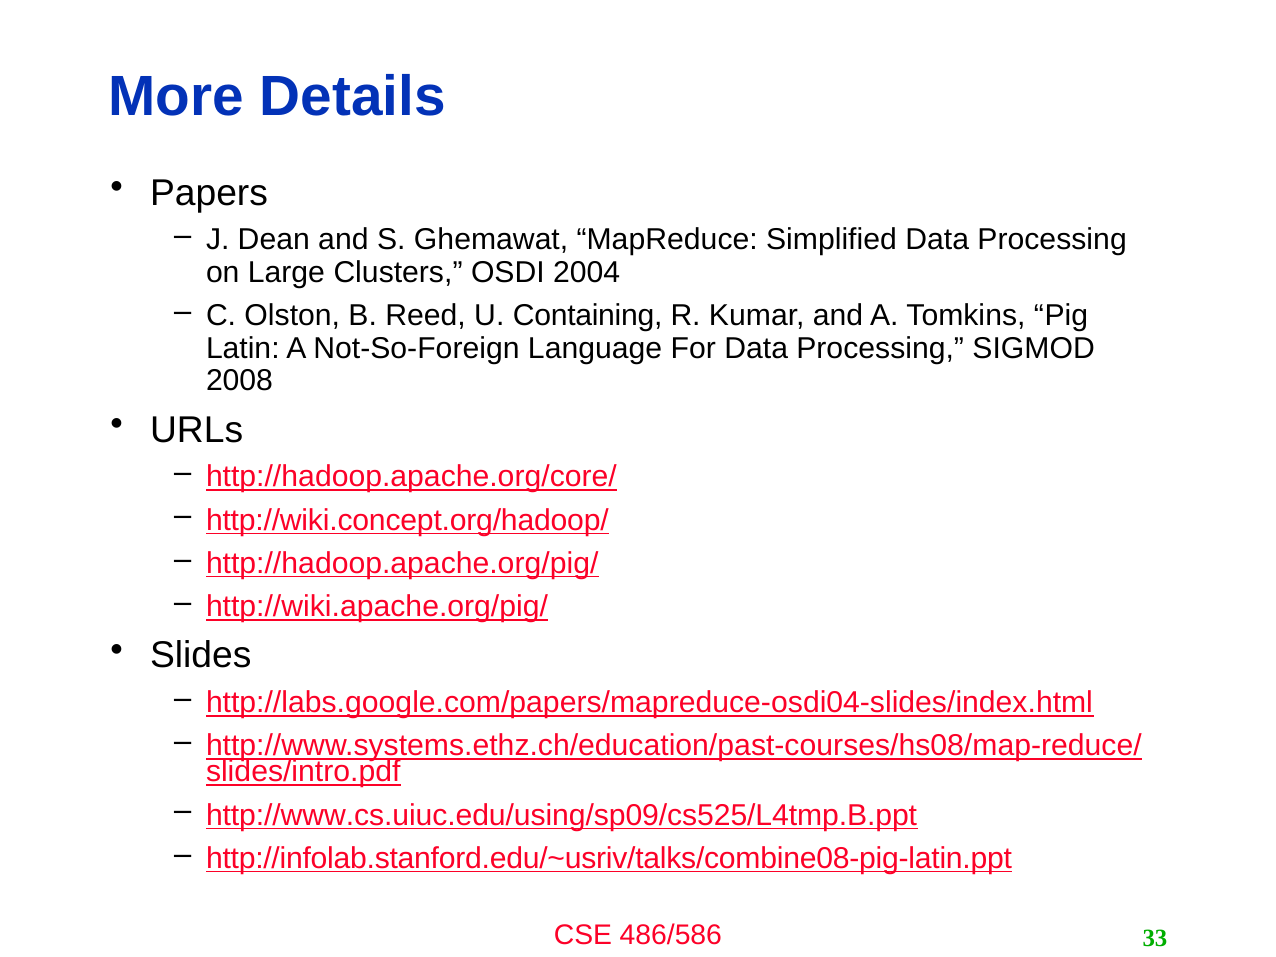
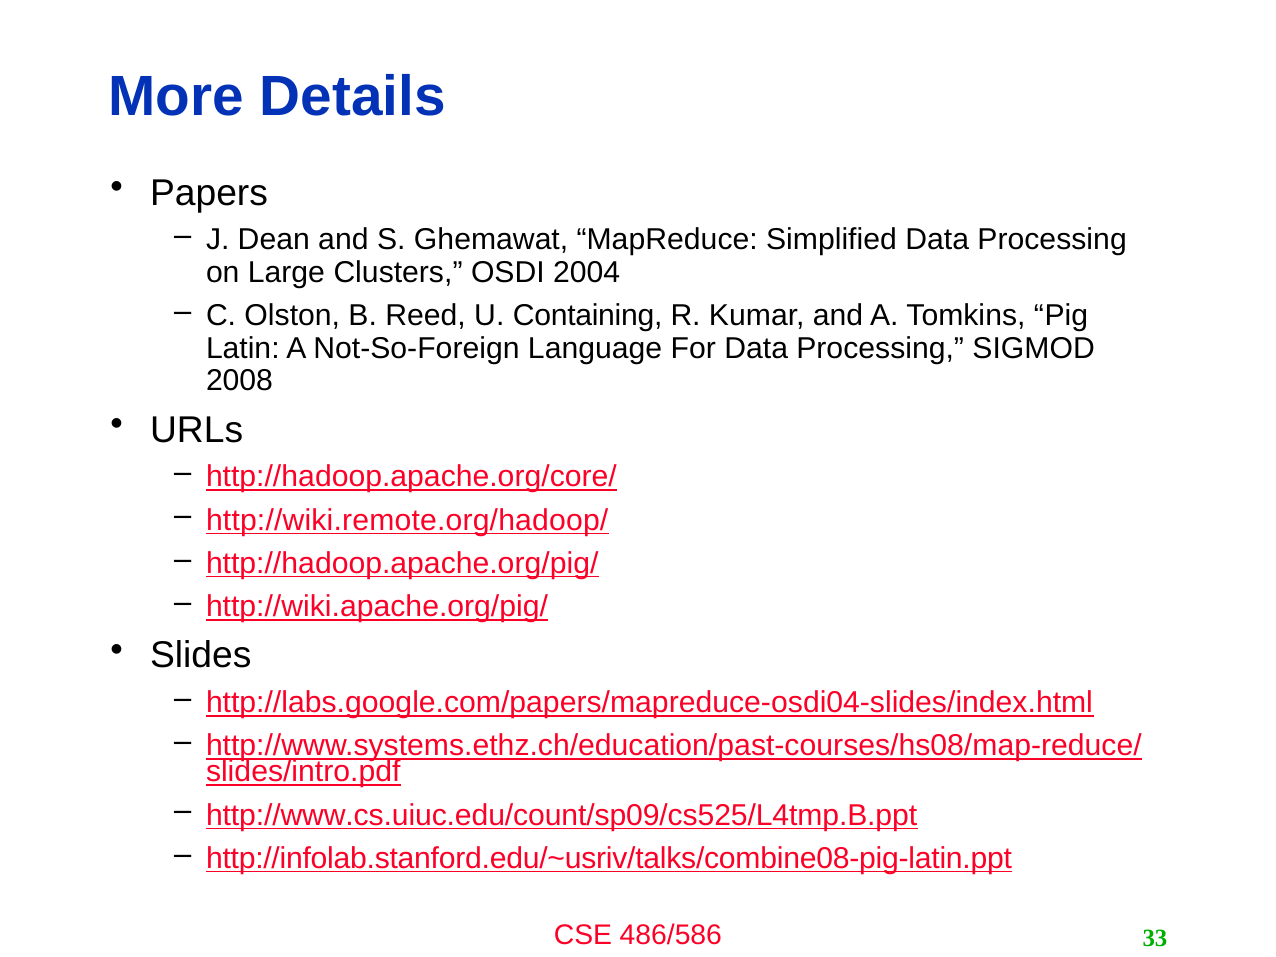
http://wiki.concept.org/hadoop/: http://wiki.concept.org/hadoop/ -> http://wiki.remote.org/hadoop/
http://www.cs.uiuc.edu/using/sp09/cs525/L4tmp.B.ppt: http://www.cs.uiuc.edu/using/sp09/cs525/L4tmp.B.ppt -> http://www.cs.uiuc.edu/count/sp09/cs525/L4tmp.B.ppt
